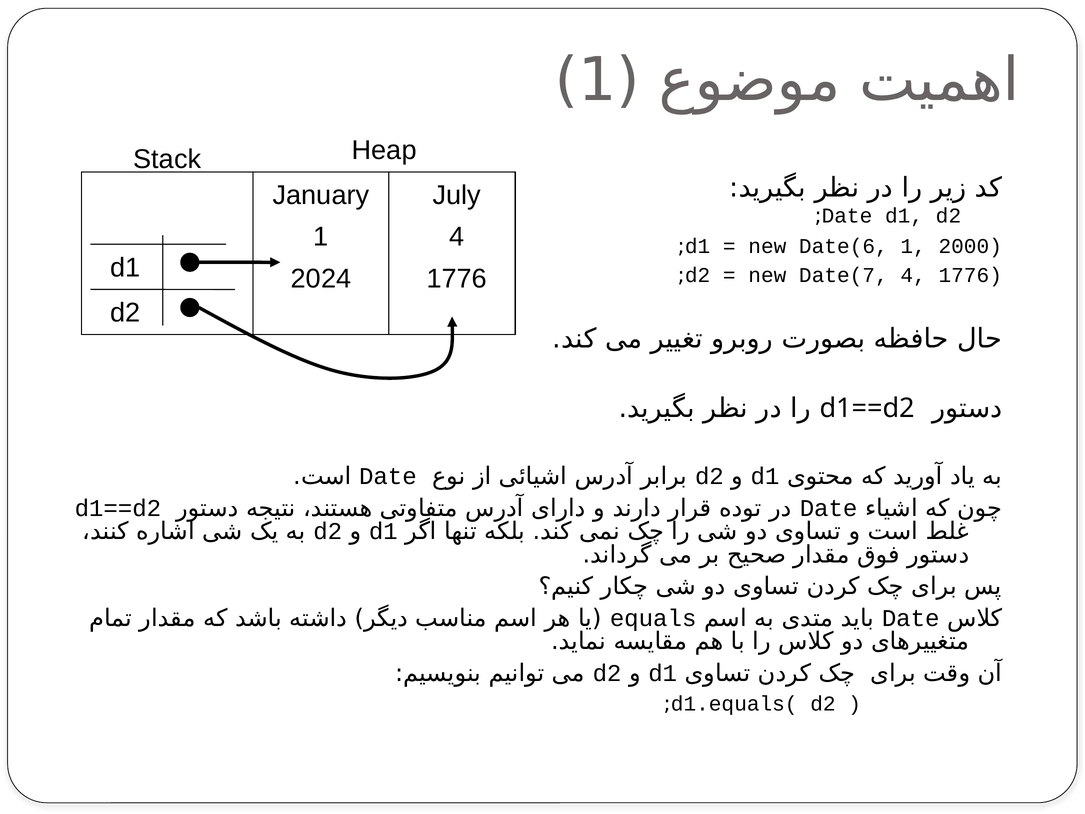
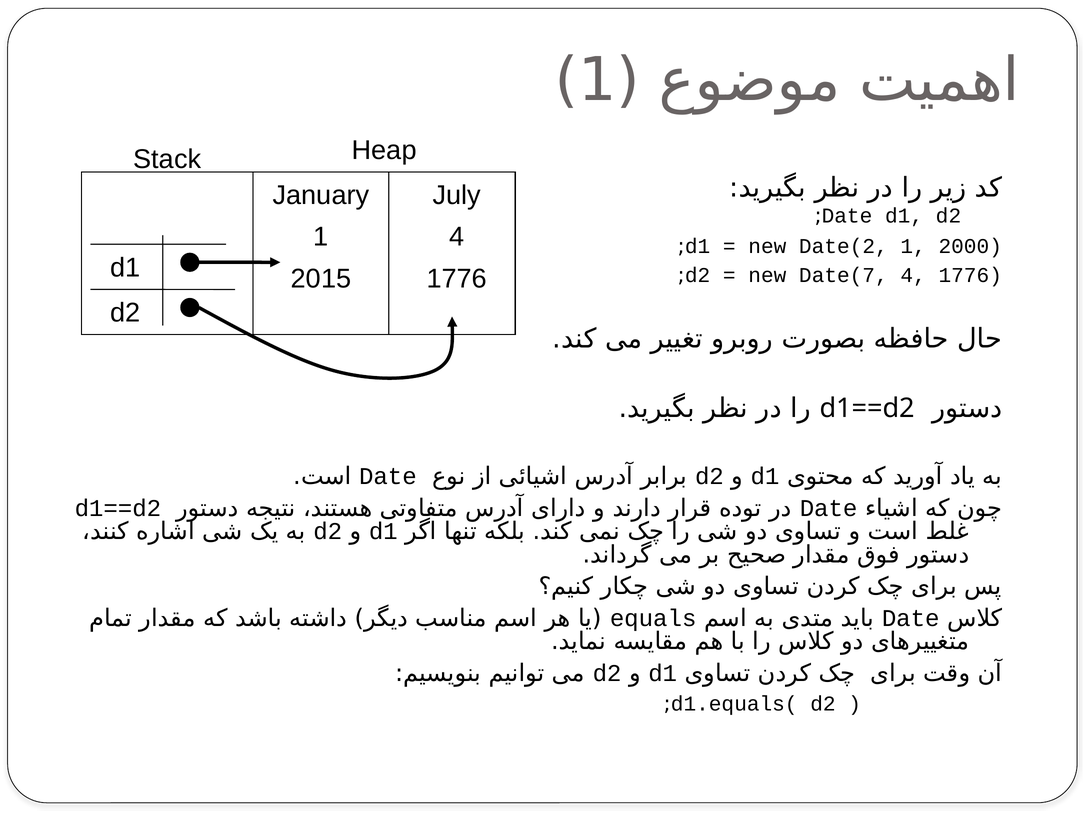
Date(6: Date(6 -> Date(2
2024: 2024 -> 2015
